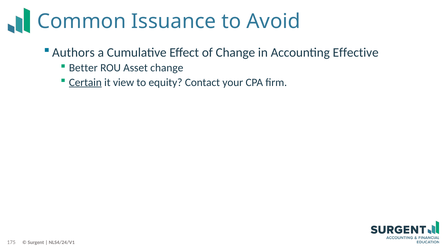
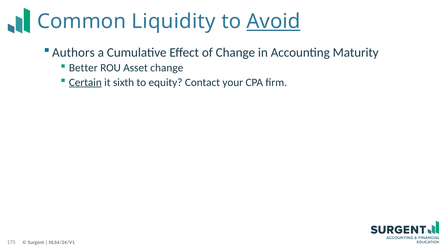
Issuance: Issuance -> Liquidity
Avoid underline: none -> present
Effective: Effective -> Maturity
view: view -> sixth
